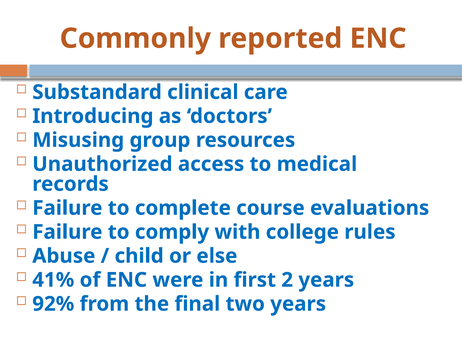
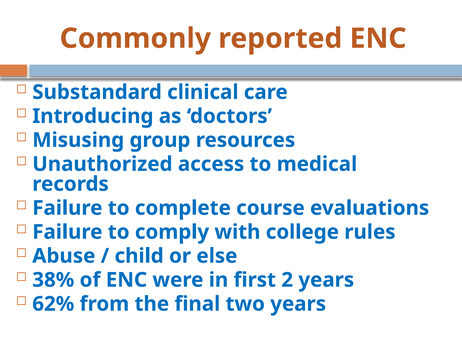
41%: 41% -> 38%
92%: 92% -> 62%
